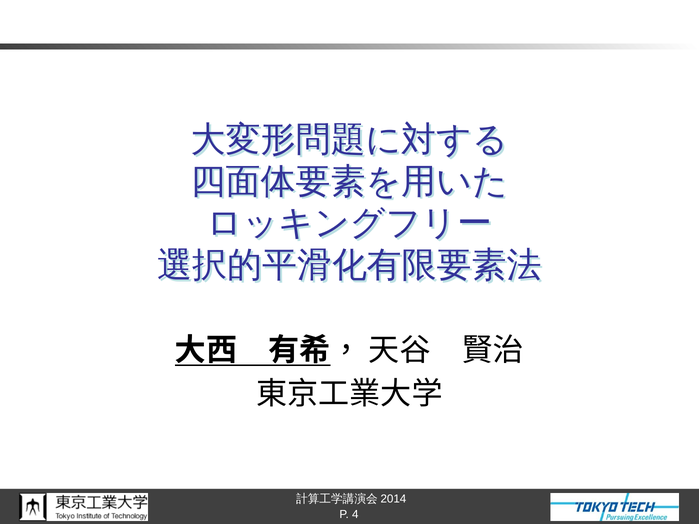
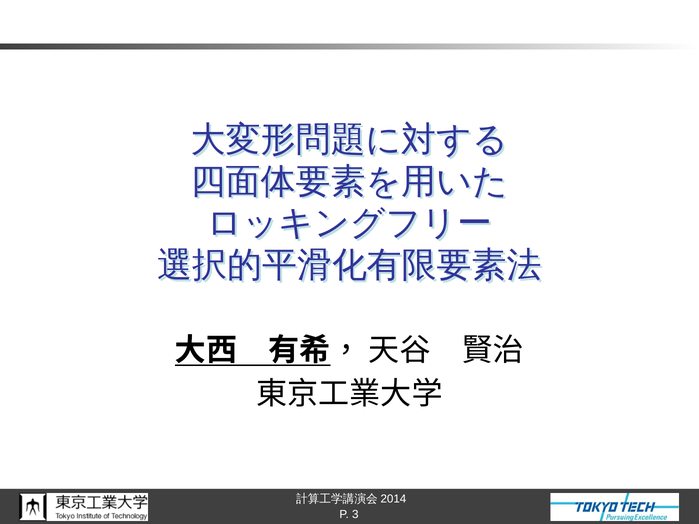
4: 4 -> 3
